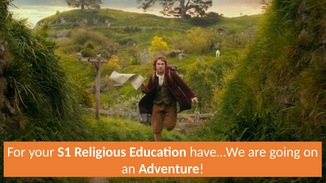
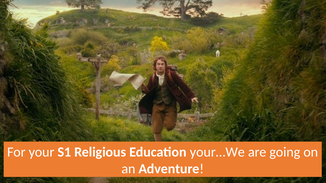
have…We: have…We -> your…We
